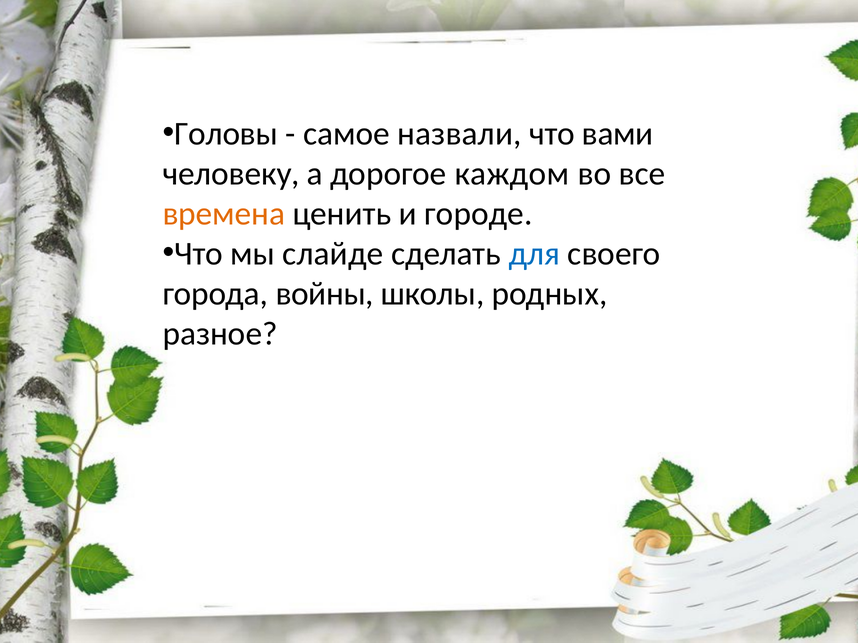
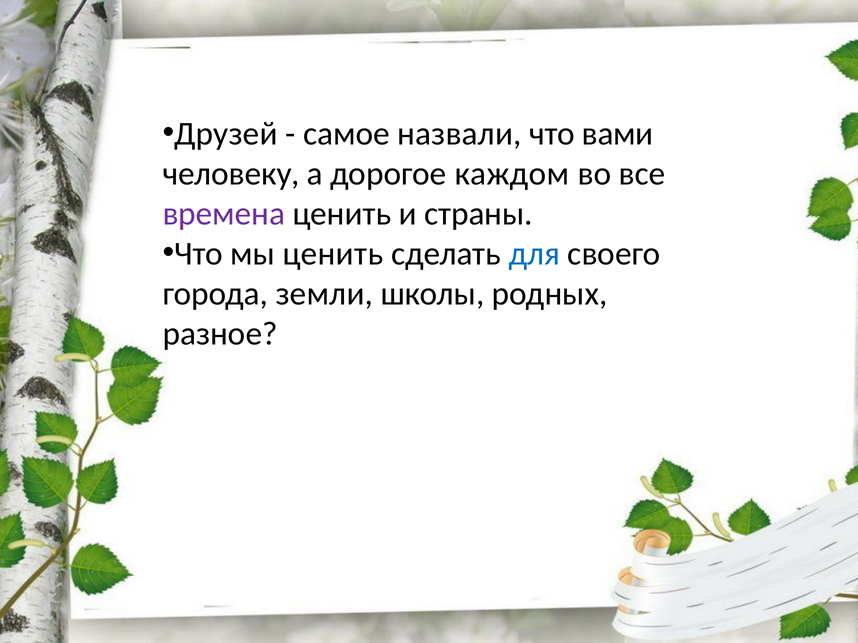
Головы: Головы -> Друзей
времена colour: orange -> purple
городе: городе -> страны
мы слайде: слайде -> ценить
войны: войны -> земли
